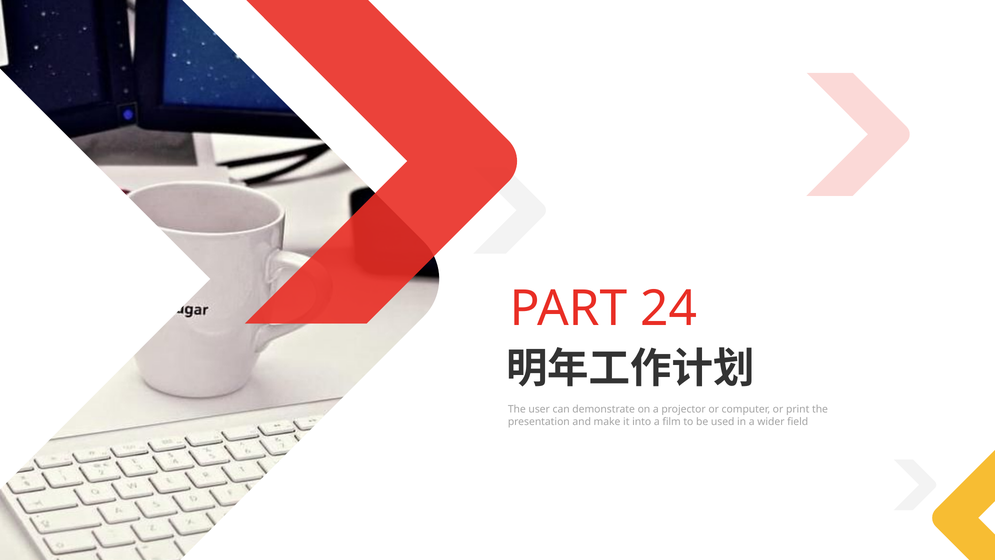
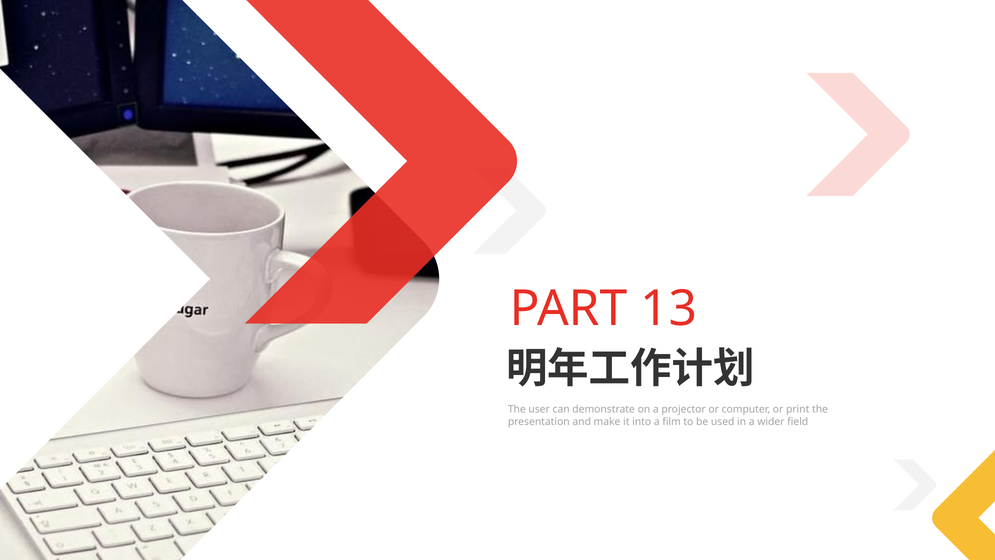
24: 24 -> 13
